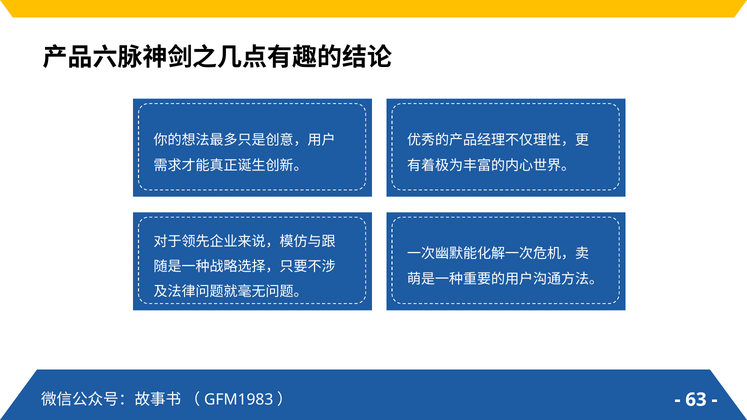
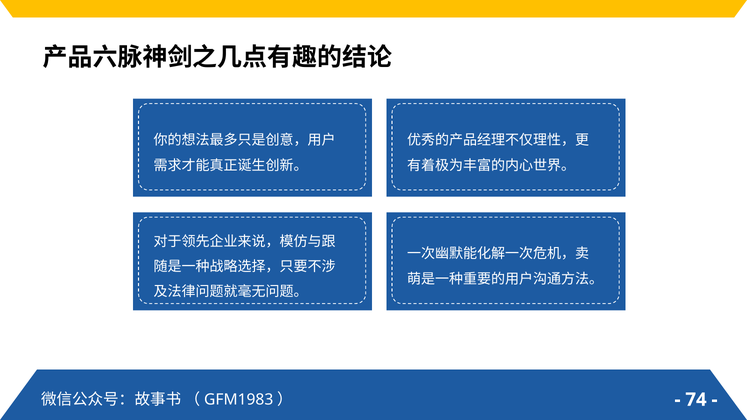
63: 63 -> 74
